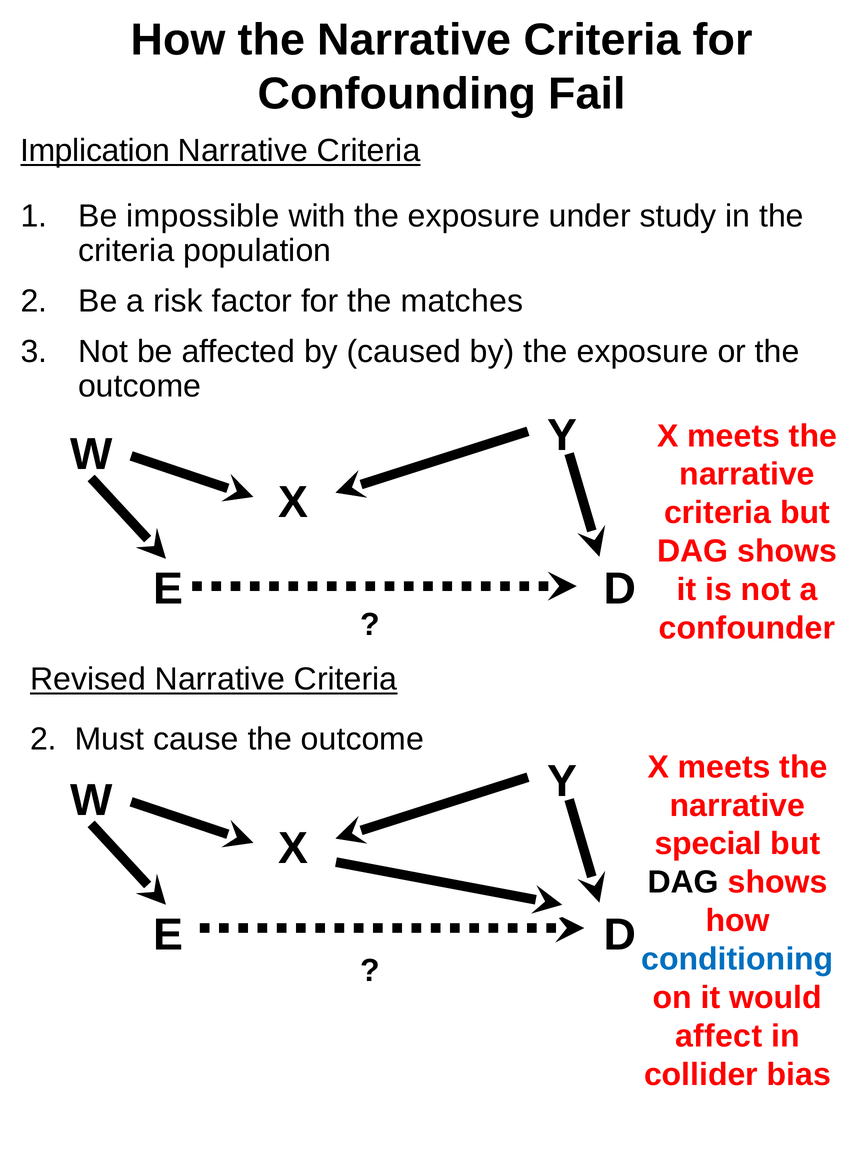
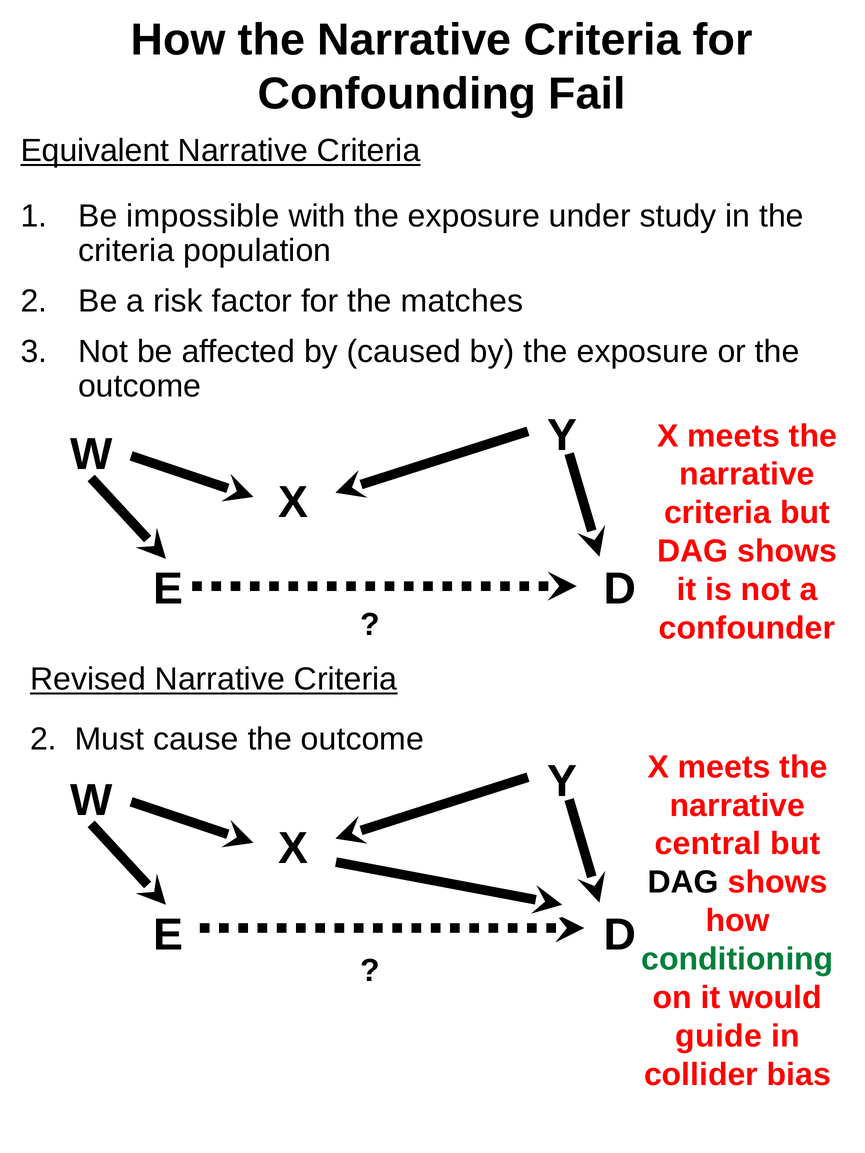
Implication: Implication -> Equivalent
special: special -> central
conditioning colour: blue -> green
affect: affect -> guide
